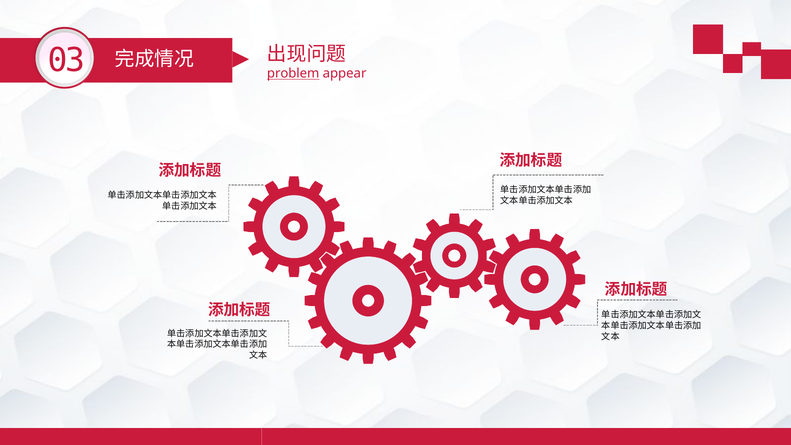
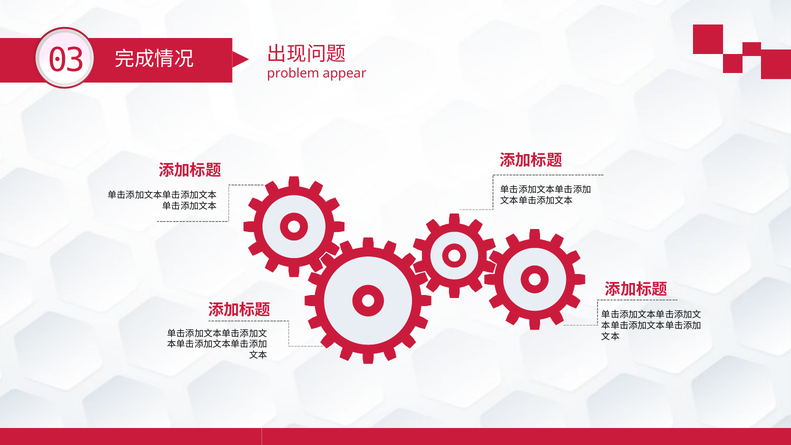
problem underline: present -> none
